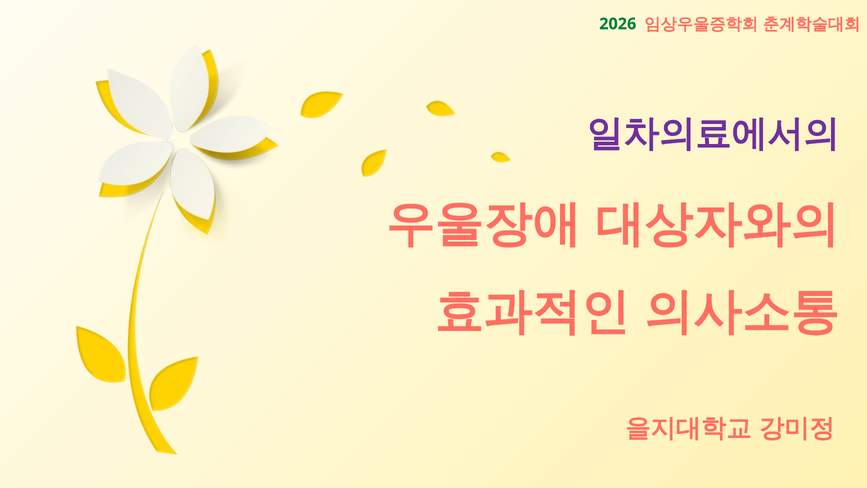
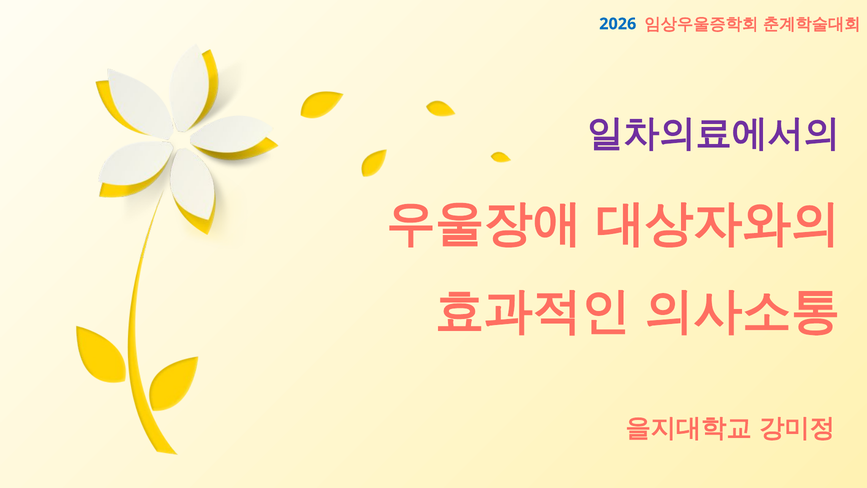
2026 colour: green -> blue
